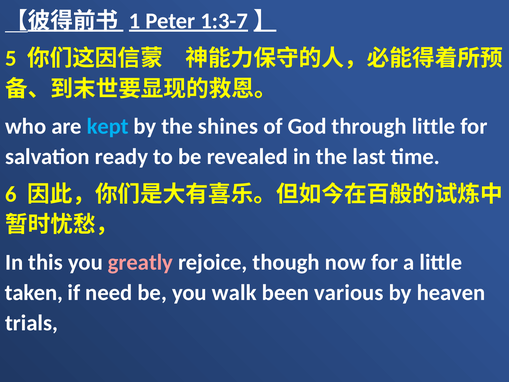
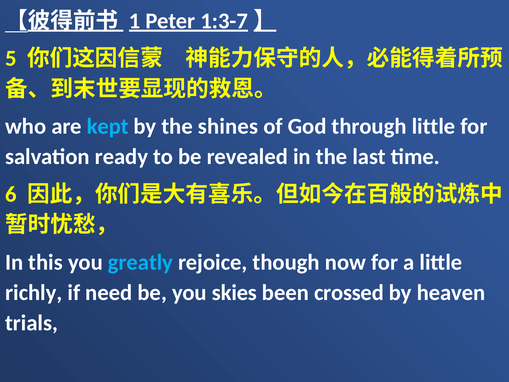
greatly colour: pink -> light blue
taken: taken -> richly
walk: walk -> skies
various: various -> crossed
